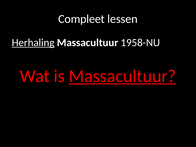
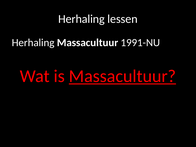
Compleet at (81, 19): Compleet -> Herhaling
Herhaling at (33, 43) underline: present -> none
1958-NU: 1958-NU -> 1991-NU
